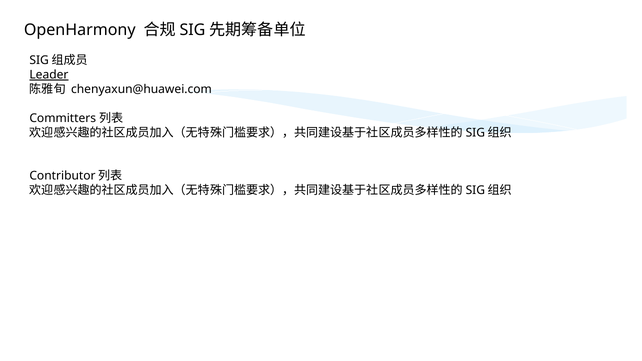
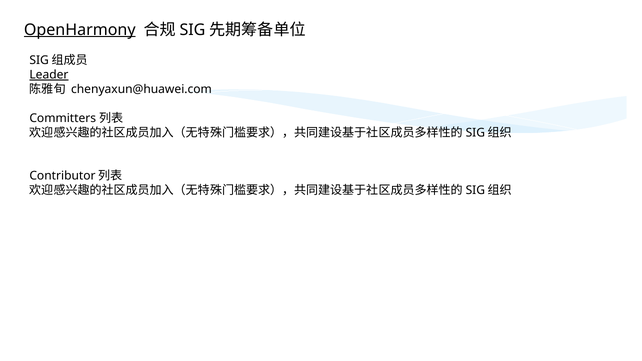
OpenHarmony underline: none -> present
